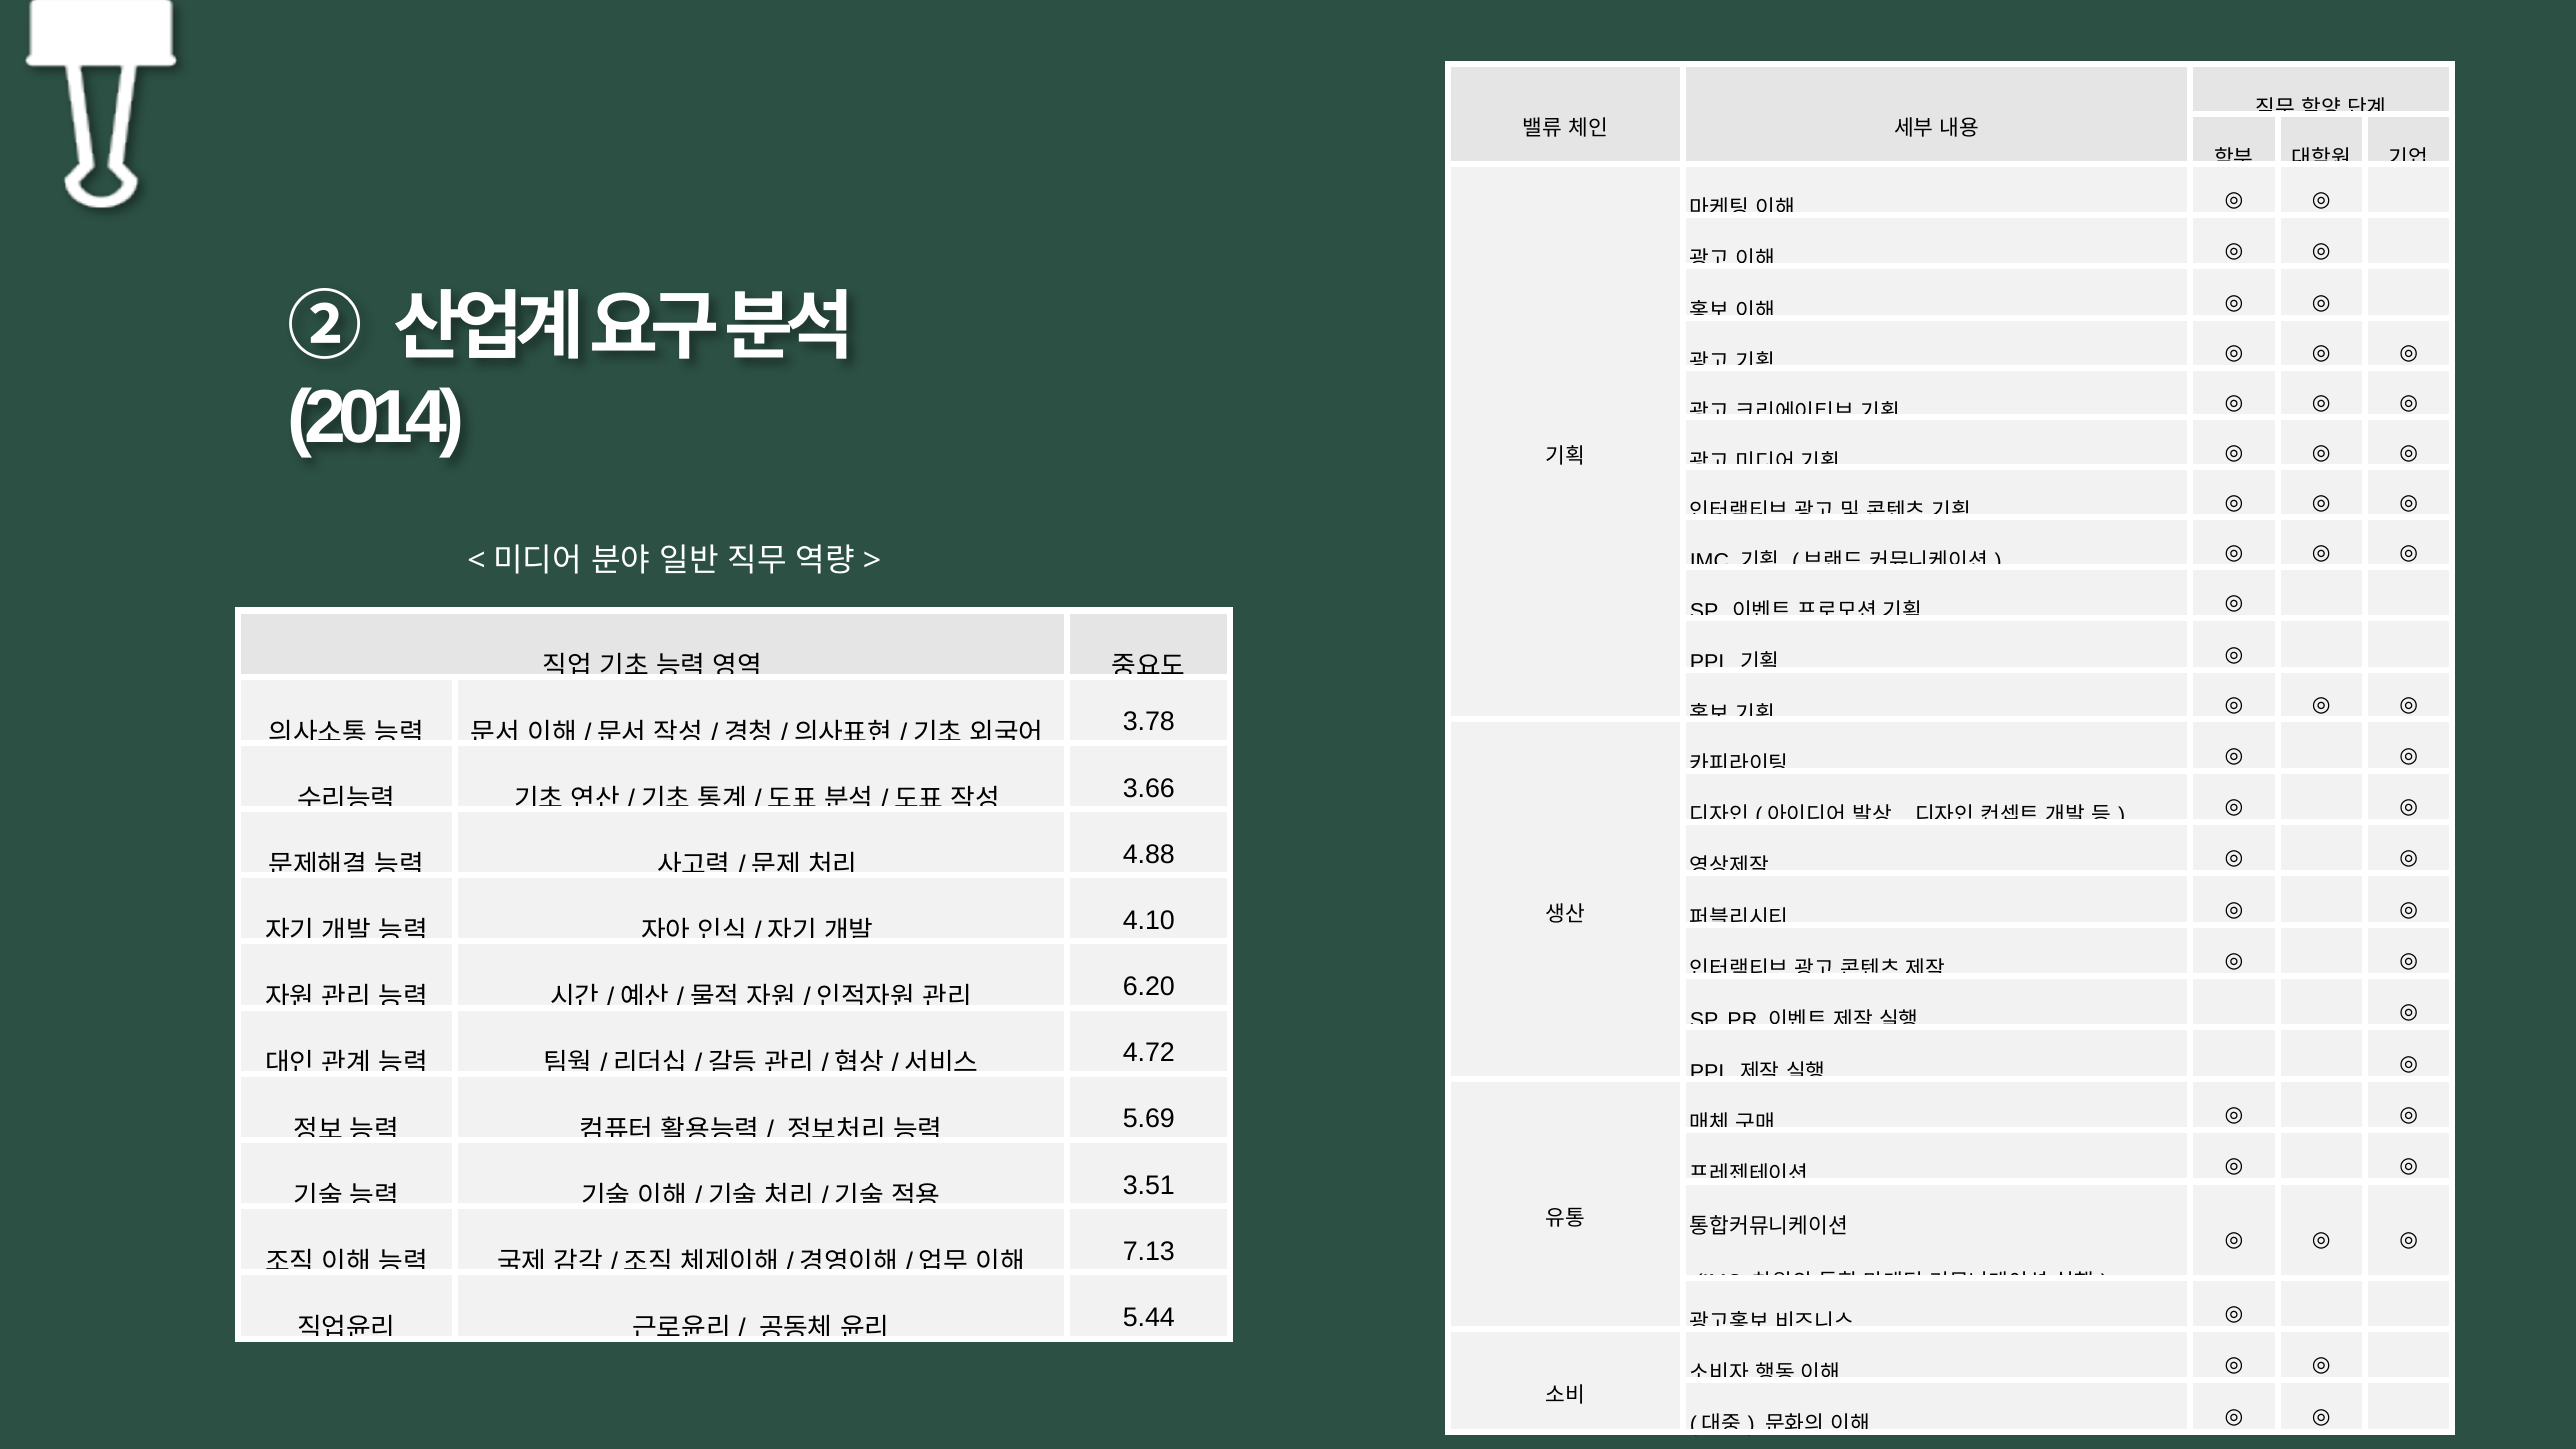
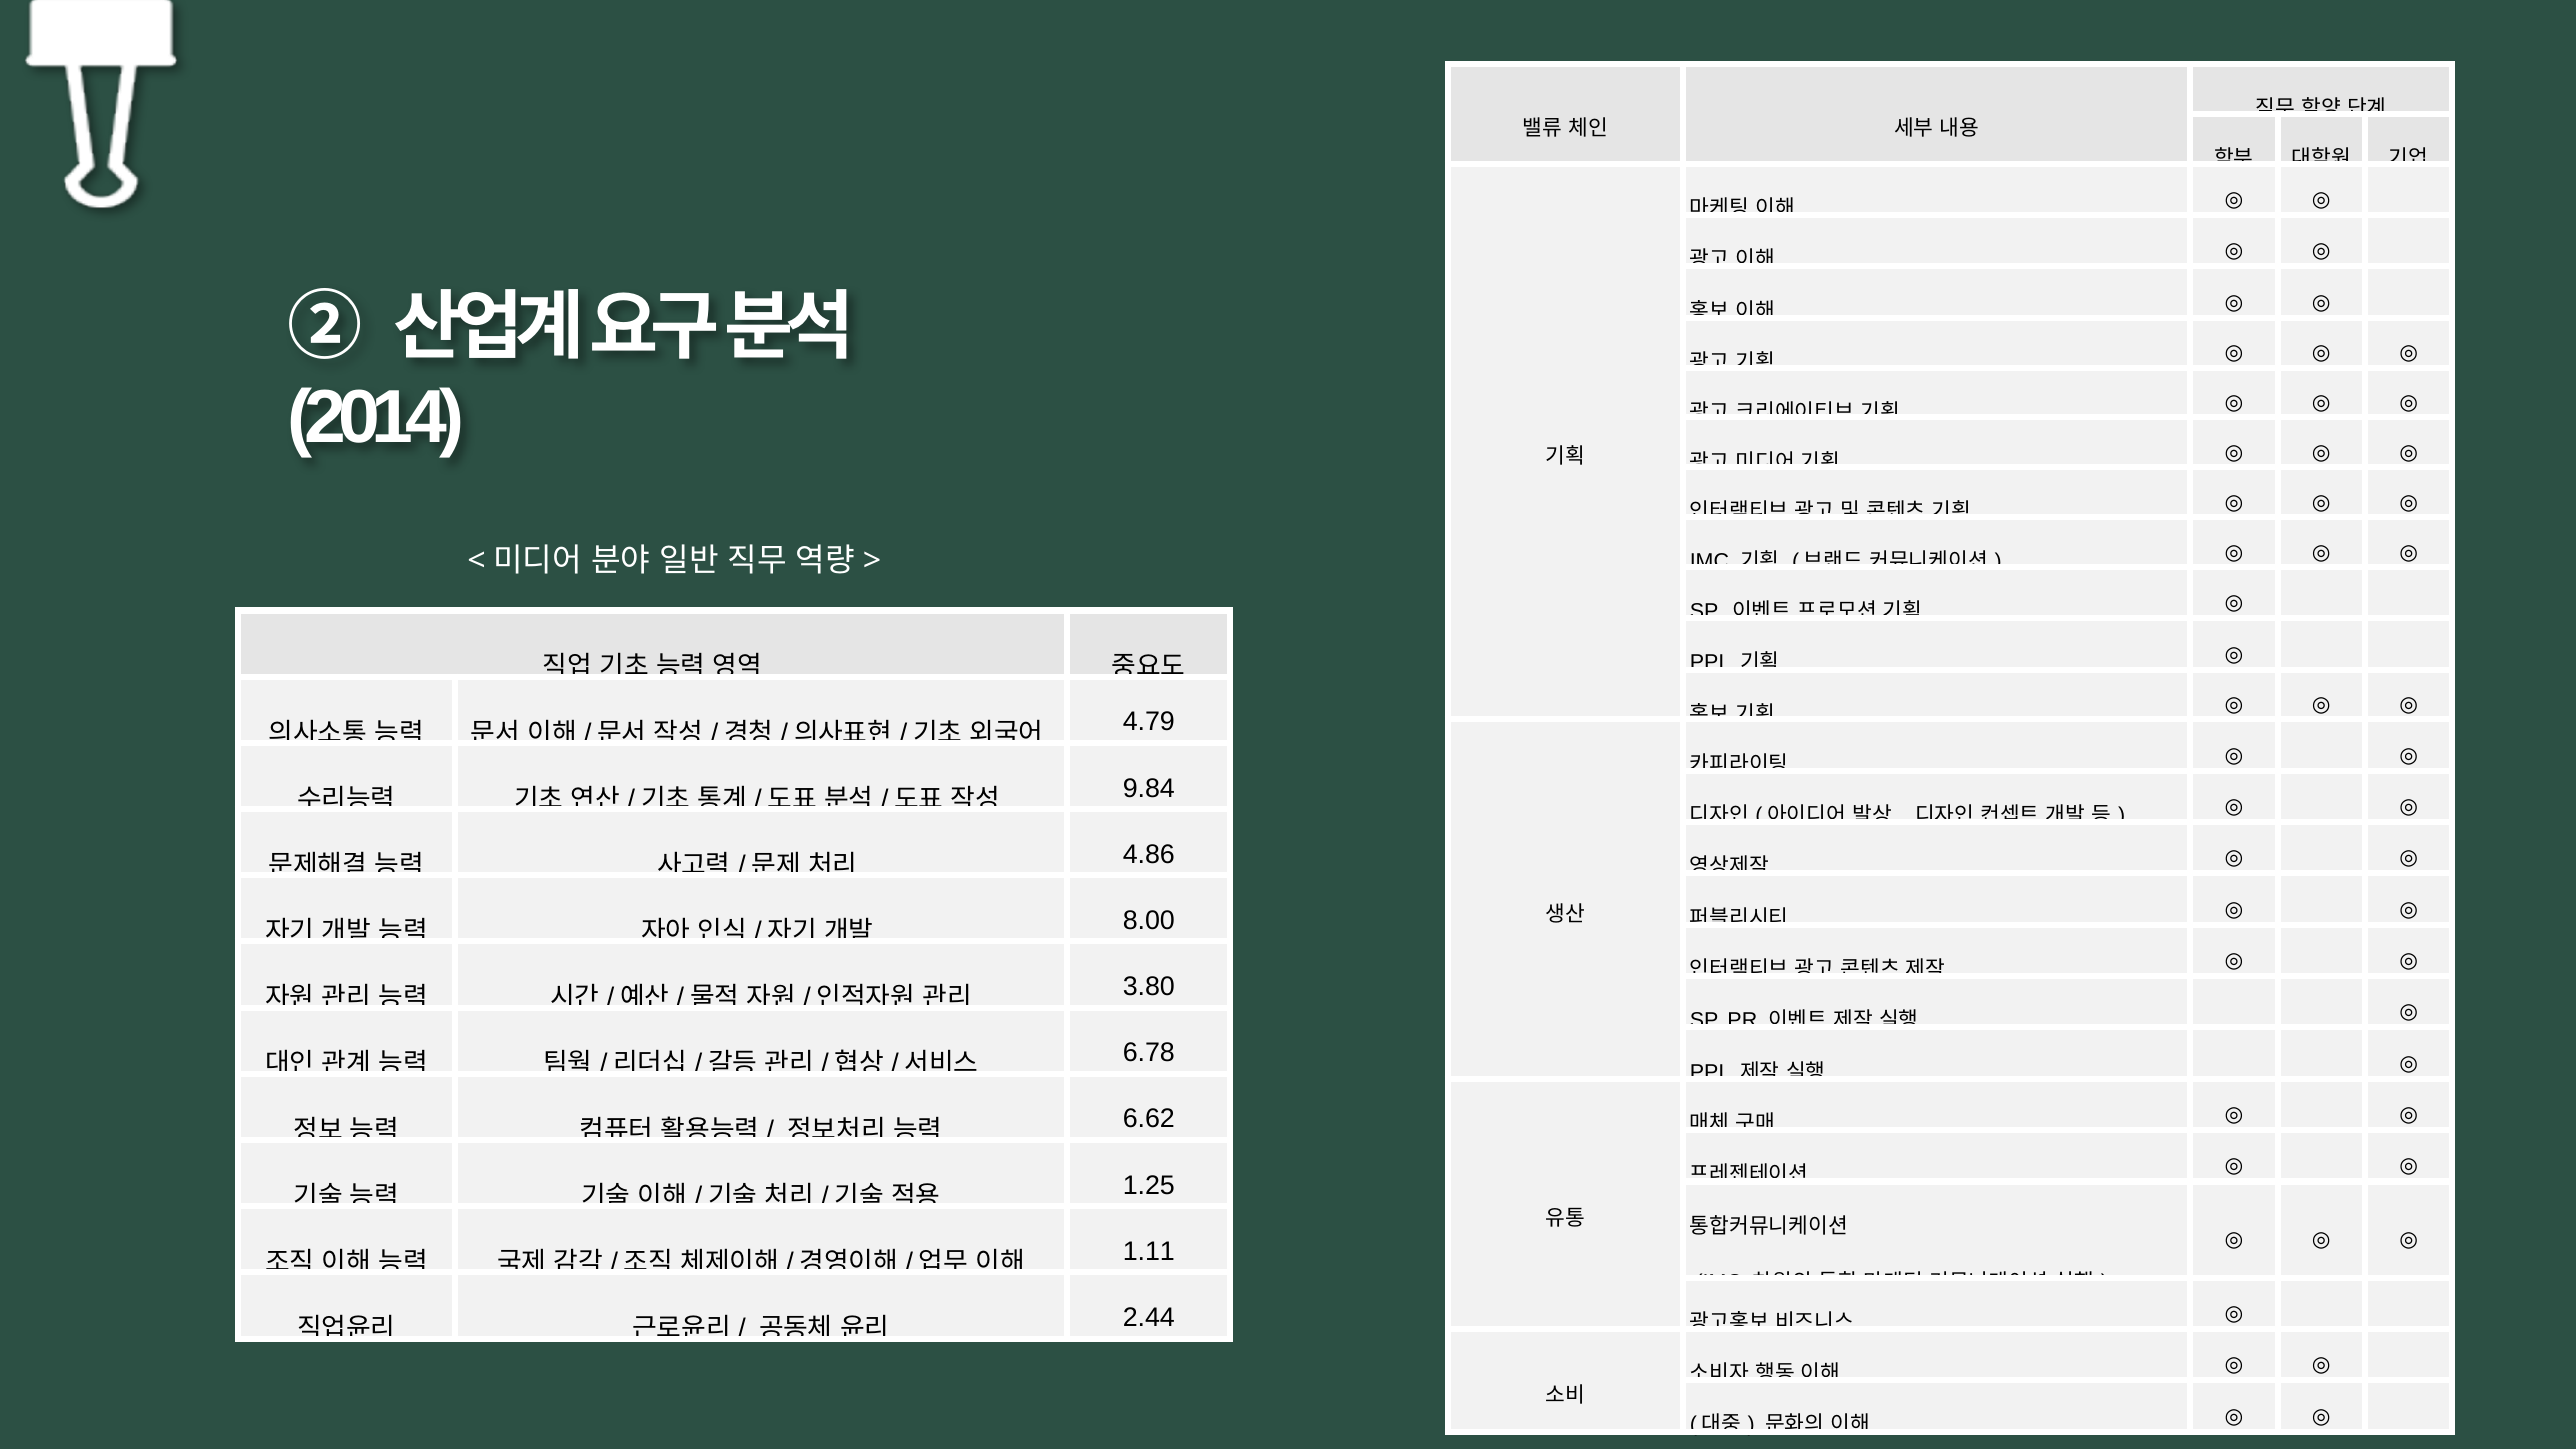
3.78: 3.78 -> 4.79
3.66: 3.66 -> 9.84
4.88: 4.88 -> 4.86
4.10: 4.10 -> 8.00
6.20: 6.20 -> 3.80
4.72: 4.72 -> 6.78
5.69: 5.69 -> 6.62
3.51: 3.51 -> 1.25
7.13: 7.13 -> 1.11
5.44: 5.44 -> 2.44
